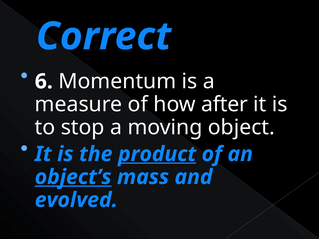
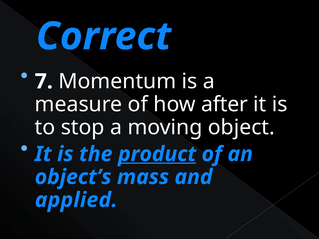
6: 6 -> 7
object’s underline: present -> none
evolved: evolved -> applied
